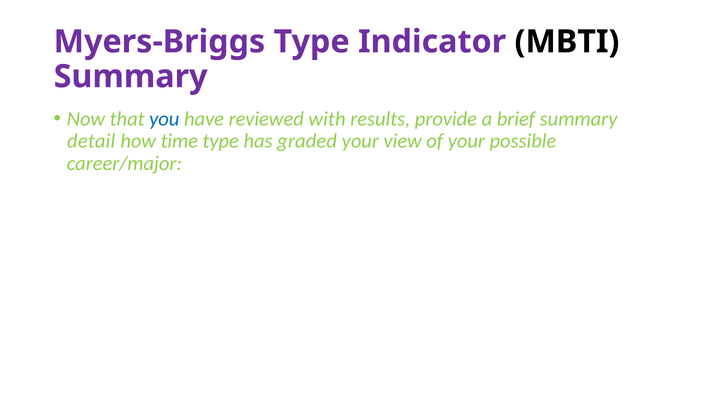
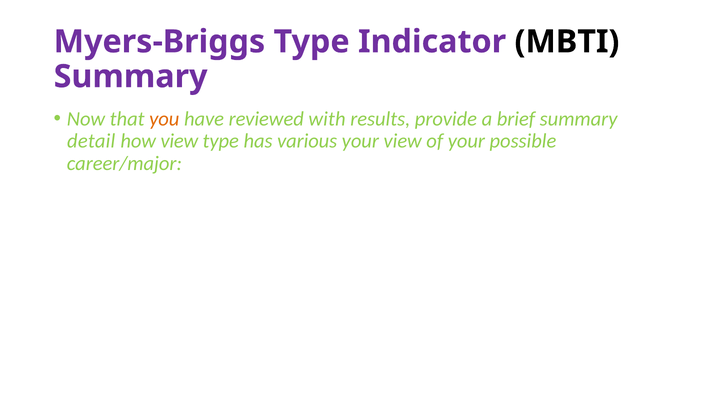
you colour: blue -> orange
how time: time -> view
graded: graded -> various
